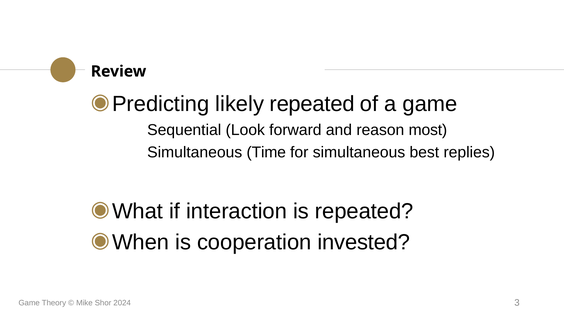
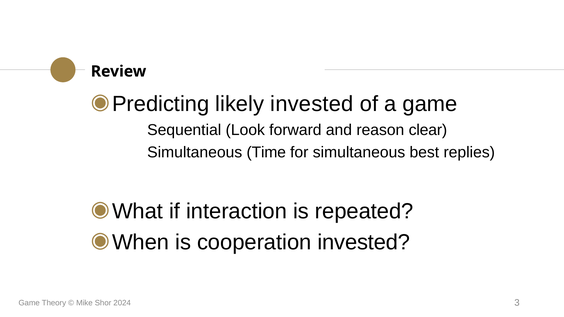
likely repeated: repeated -> invested
most: most -> clear
